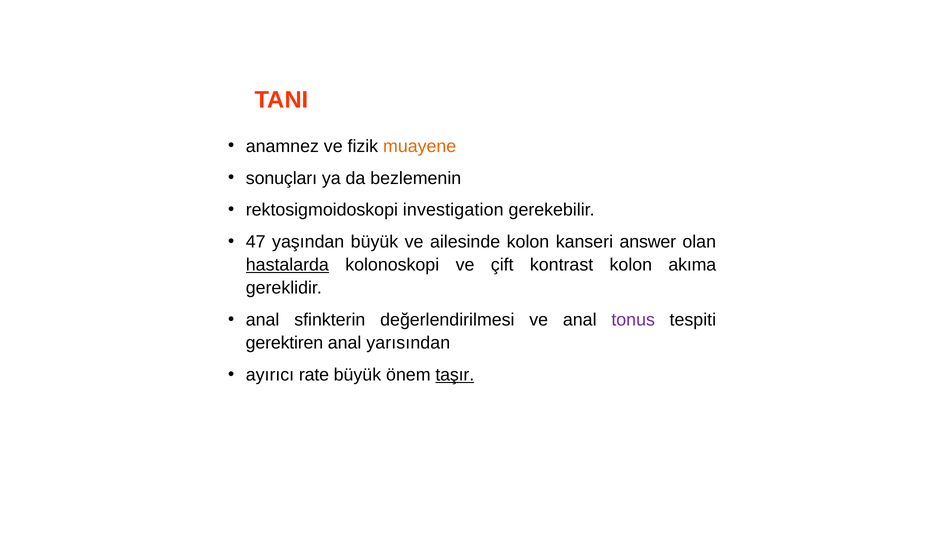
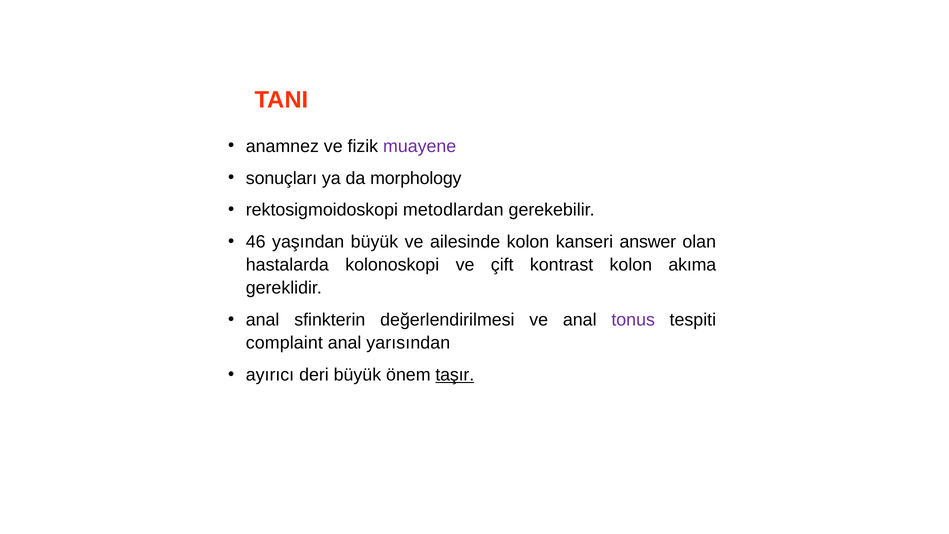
muayene colour: orange -> purple
bezlemenin: bezlemenin -> morphology
investigation: investigation -> metodlardan
47: 47 -> 46
hastalarda underline: present -> none
gerektiren: gerektiren -> complaint
rate: rate -> deri
